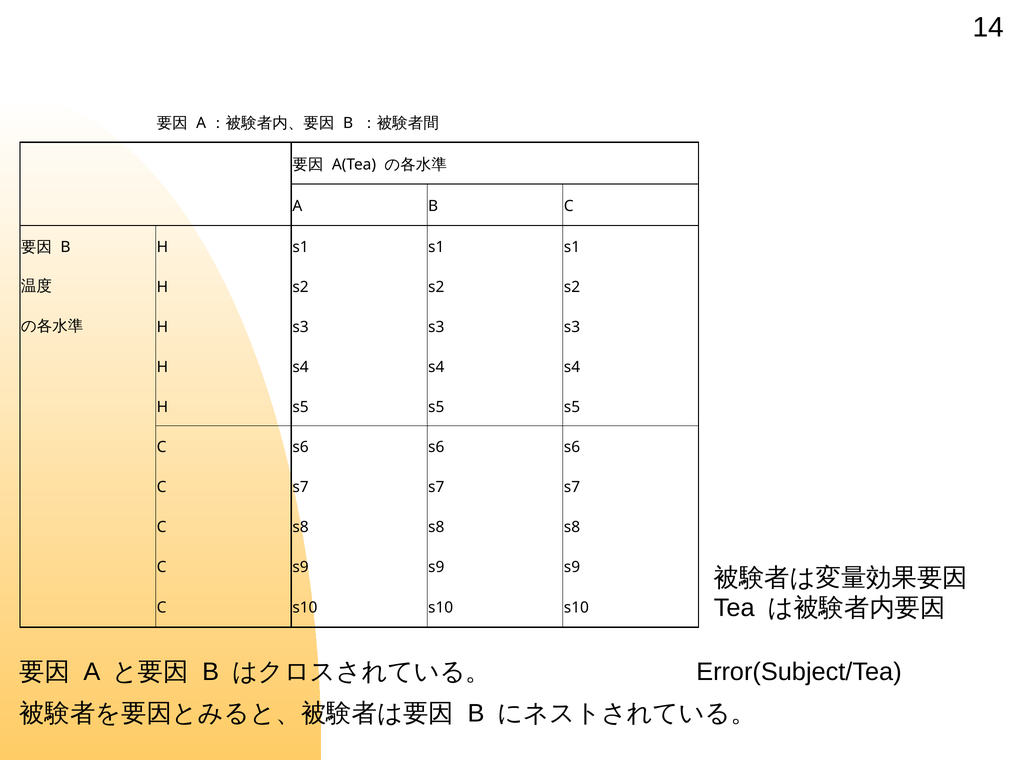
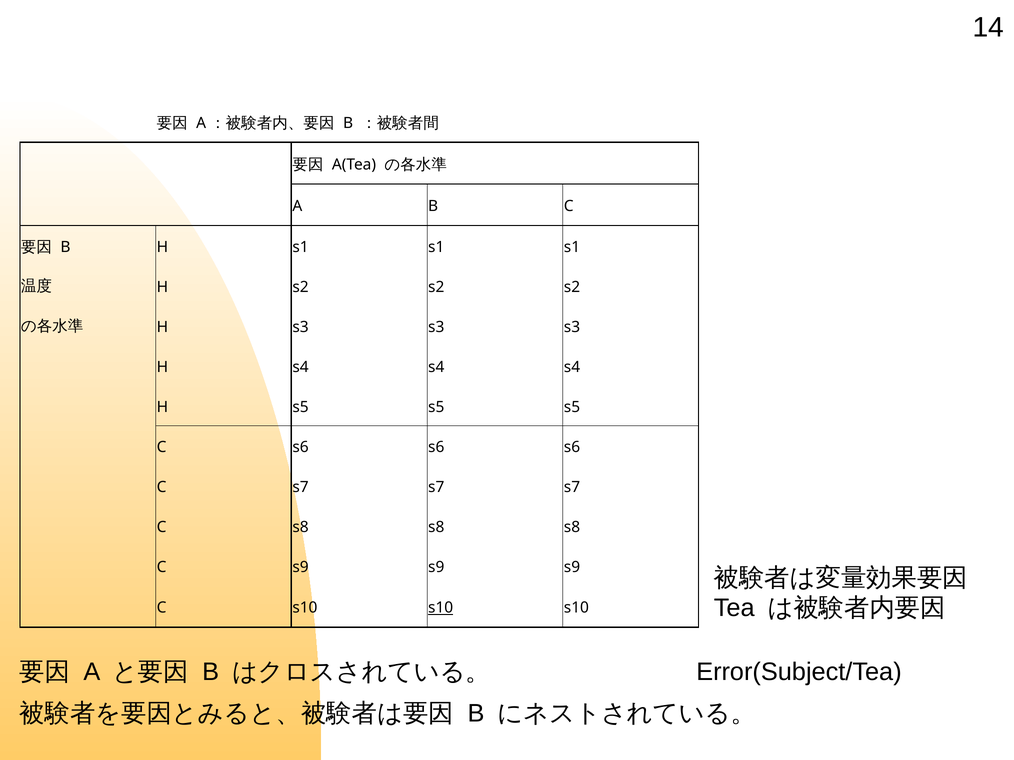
s10 at (441, 608) underline: none -> present
